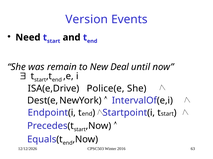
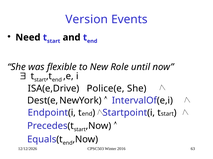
remain: remain -> flexible
Deal: Deal -> Role
